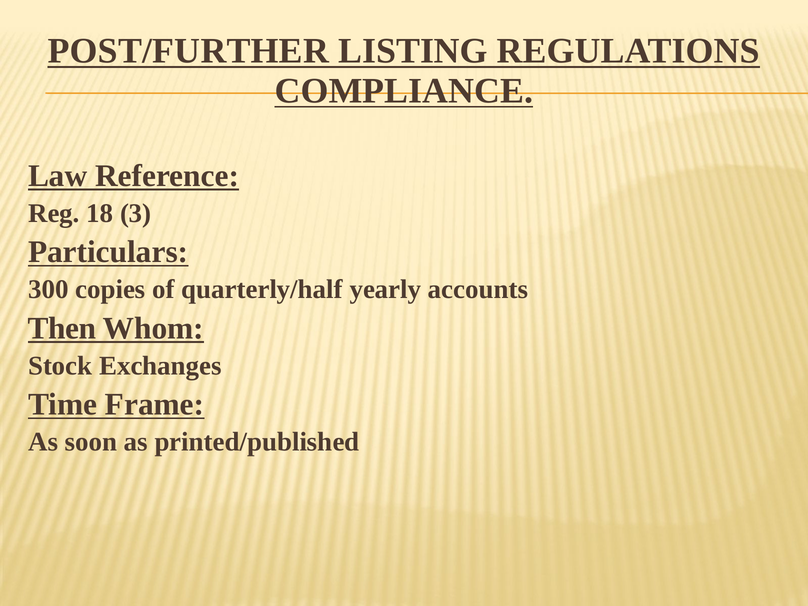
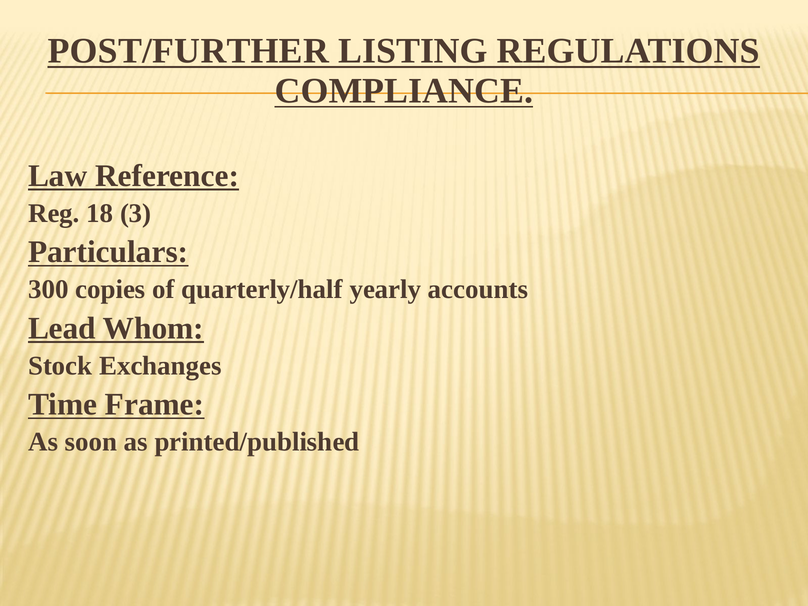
Then: Then -> Lead
